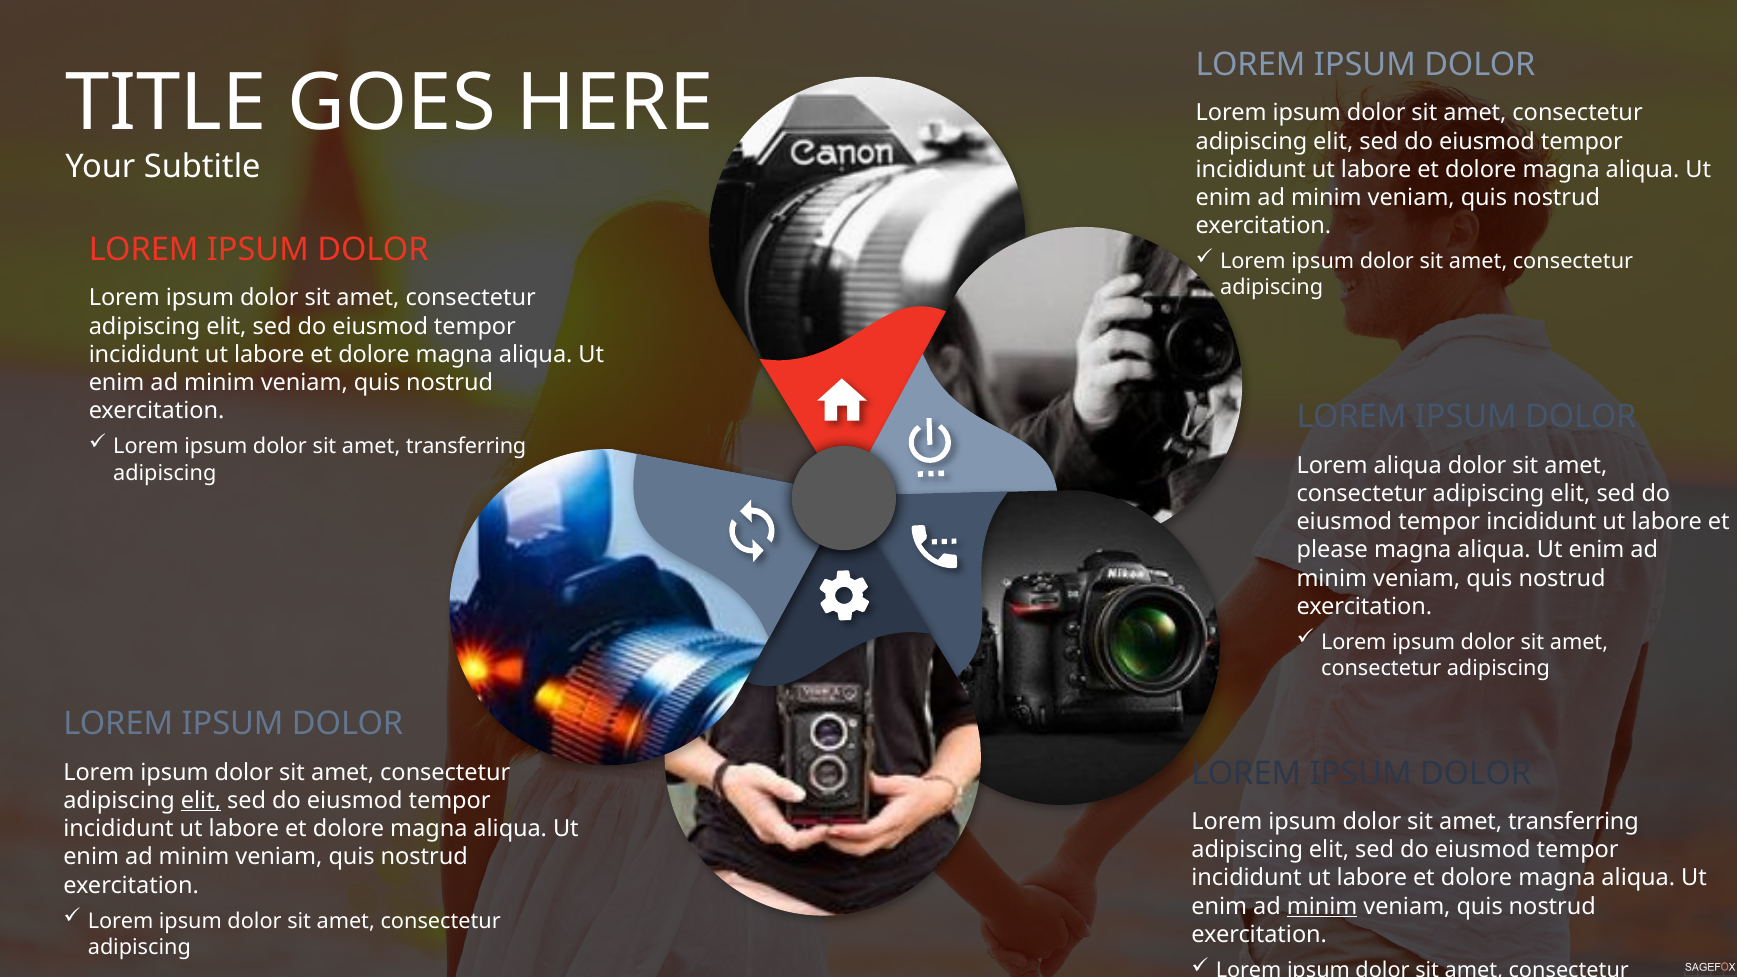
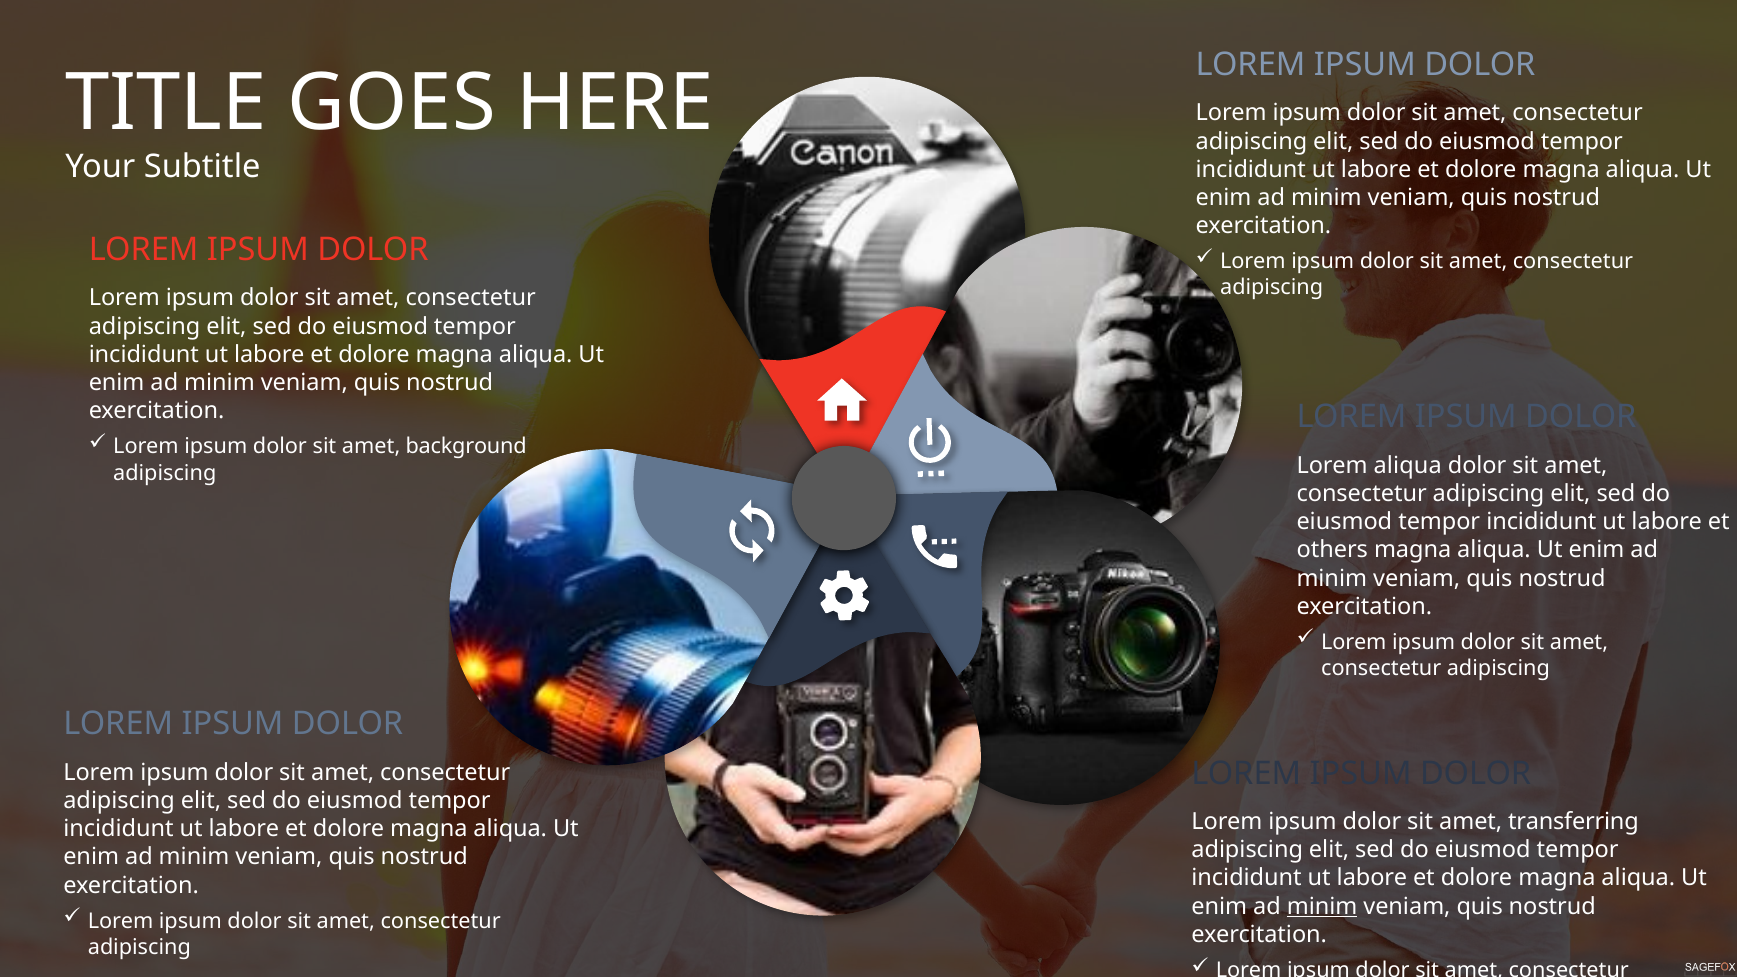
transferring at (466, 447): transferring -> background
please: please -> others
elit at (201, 801) underline: present -> none
